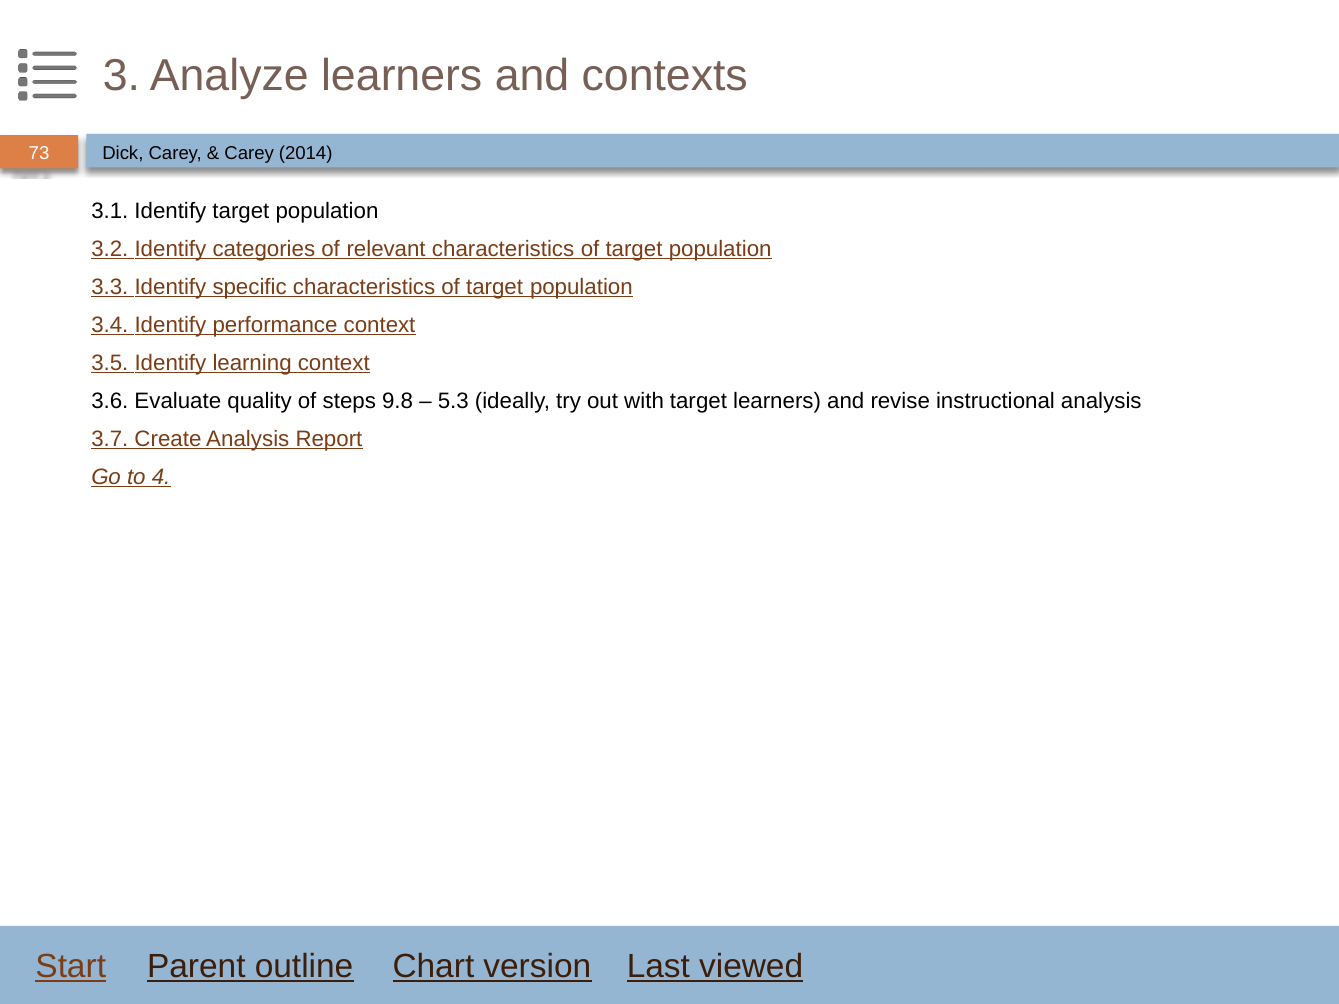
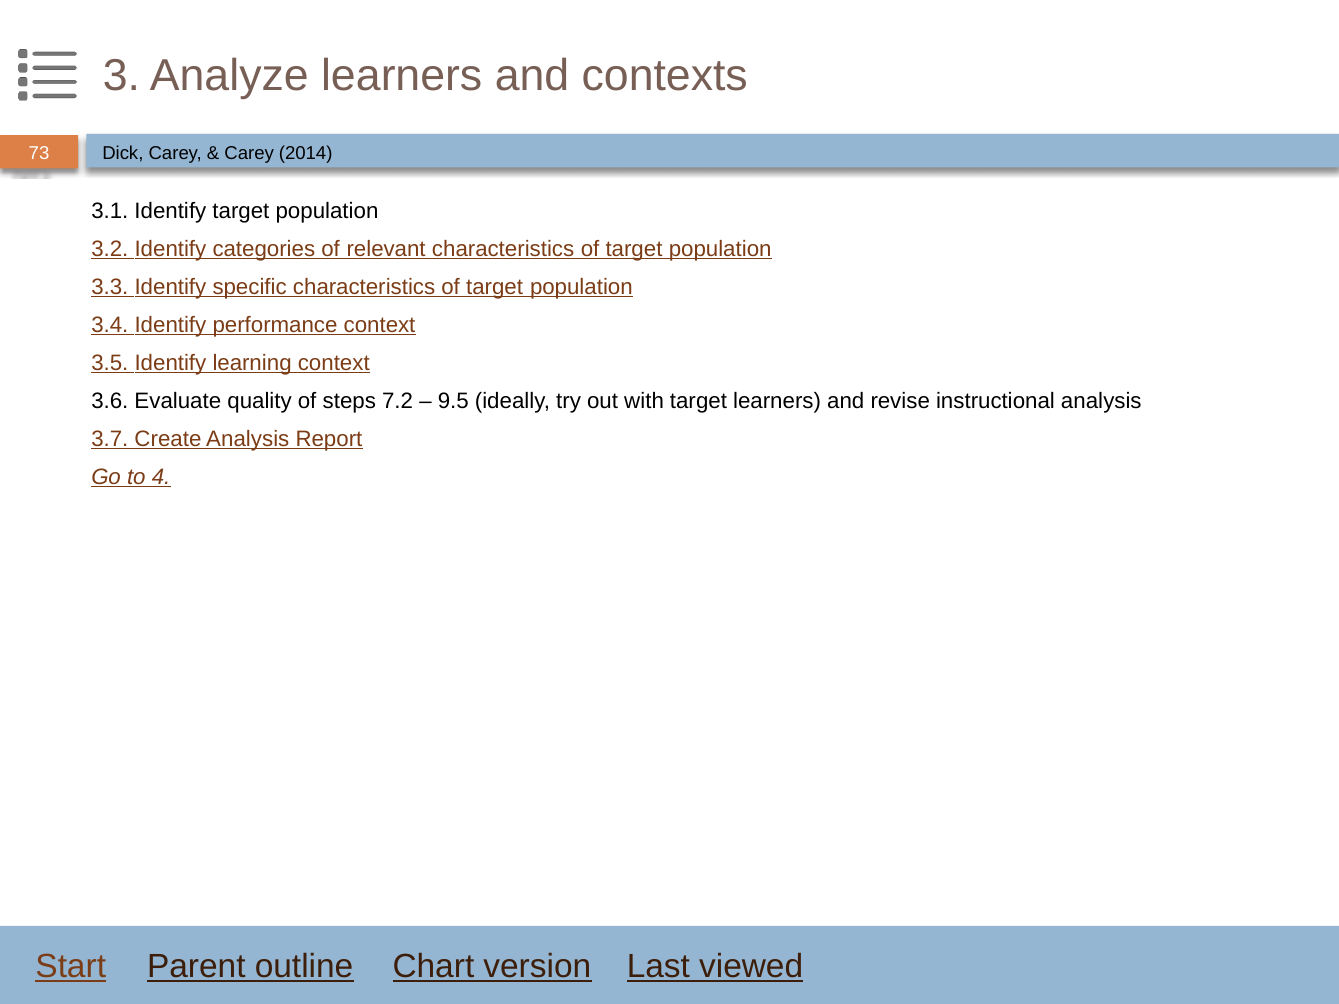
9.8: 9.8 -> 7.2
5.3: 5.3 -> 9.5
